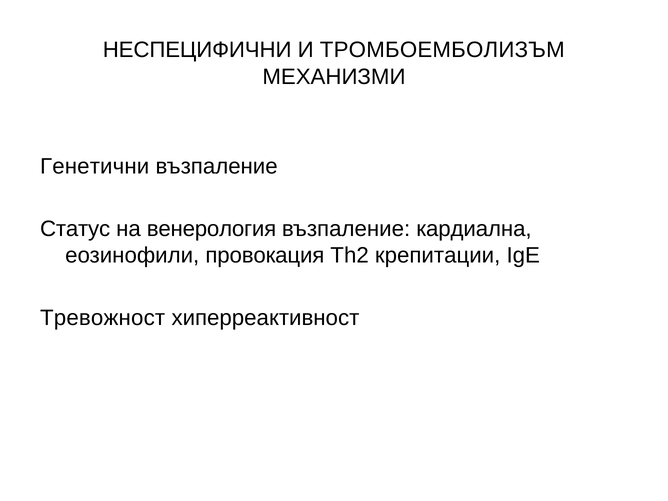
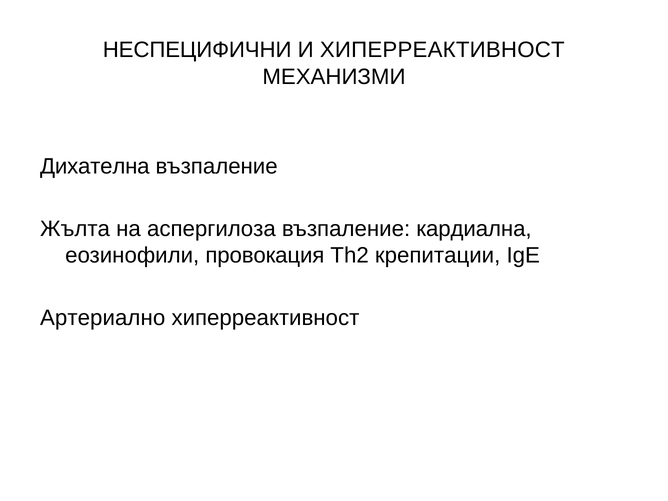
И ТРОМБОЕМБОЛИЗЪМ: ТРОМБОЕМБОЛИЗЪМ -> ХИПЕРРЕАКТИВНОСТ
Генетични: Генетични -> Дихателна
Статус: Статус -> Жълта
венерология: венерология -> аспергилоза
Тревожност: Тревожност -> Артериално
